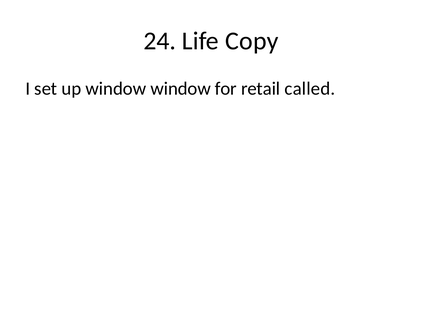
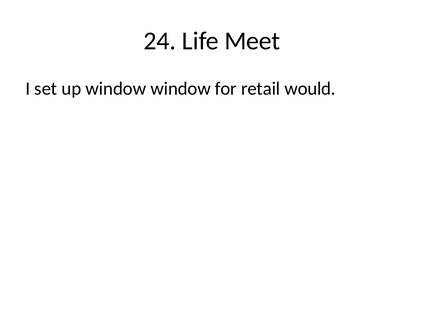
Copy: Copy -> Meet
called: called -> would
